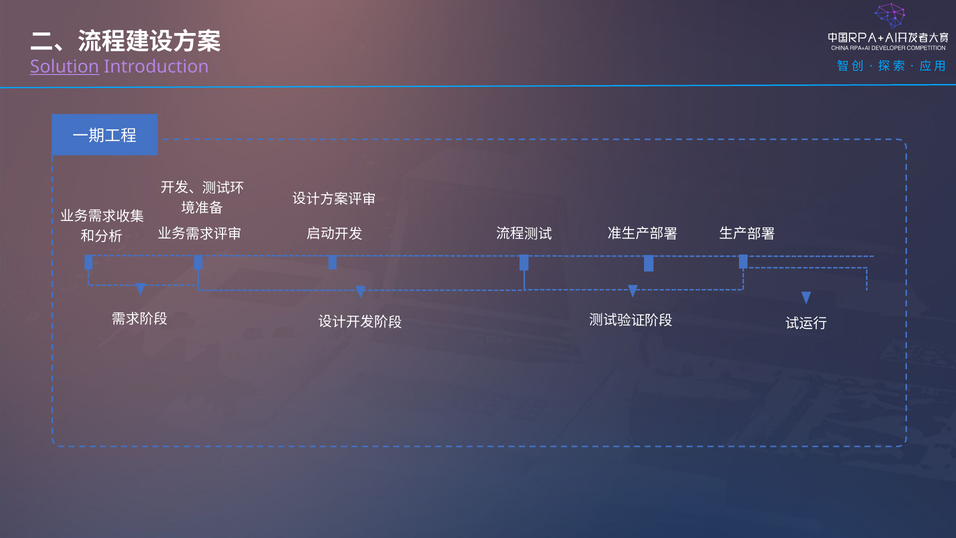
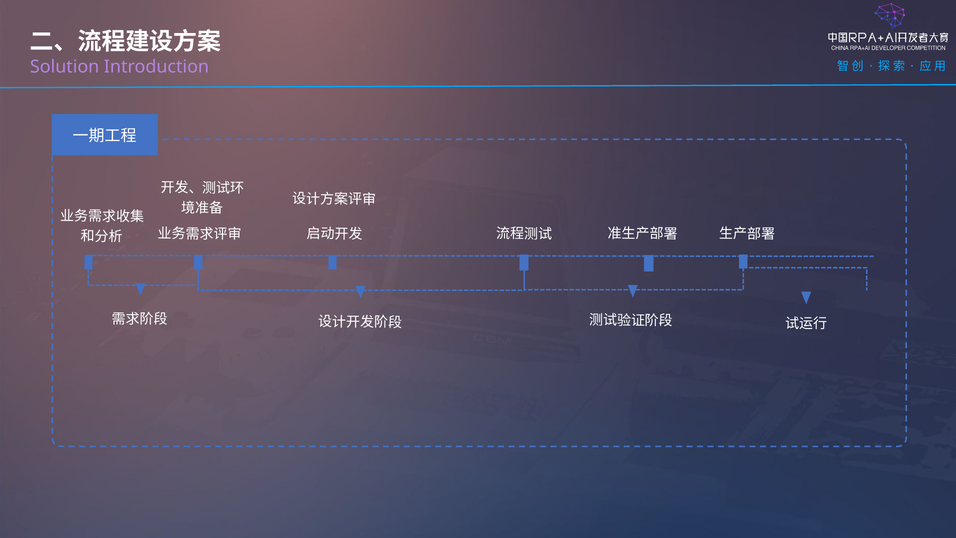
Solution underline: present -> none
